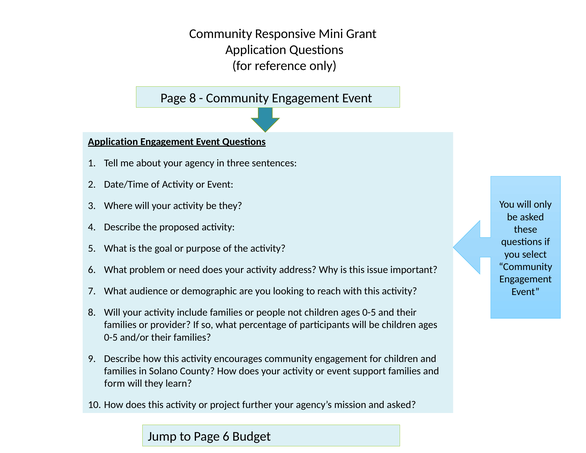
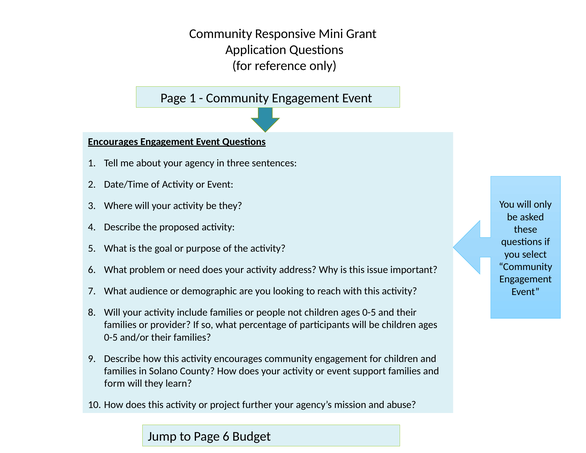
Page 8: 8 -> 1
Application at (113, 142): Application -> Encourages
and asked: asked -> abuse
